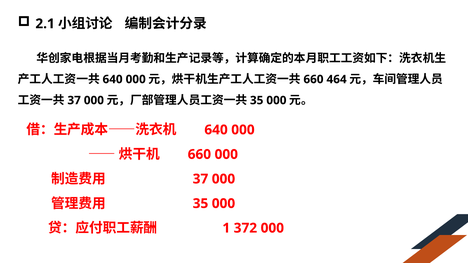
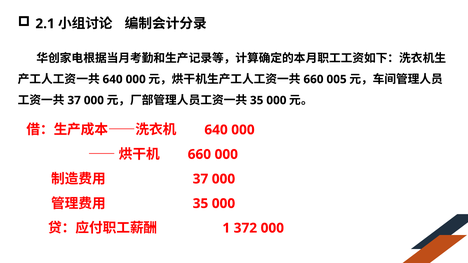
464: 464 -> 005
